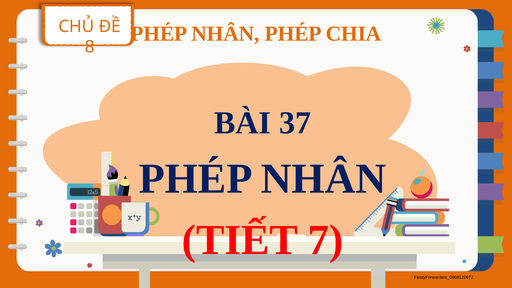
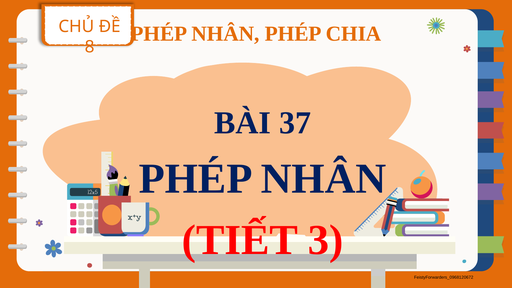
7: 7 -> 3
